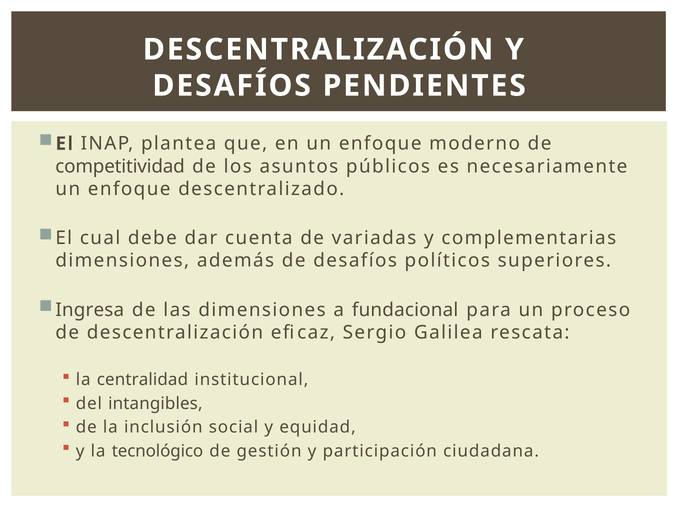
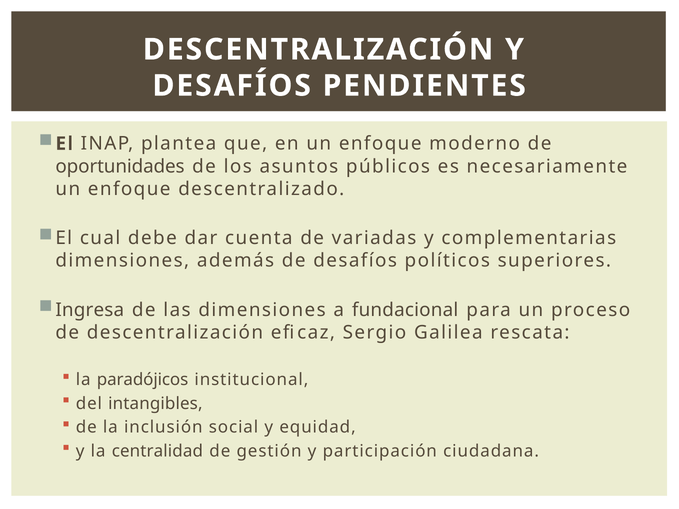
competitividad: competitividad -> oportunidades
centralidad: centralidad -> paradójicos
tecnológico: tecnológico -> centralidad
